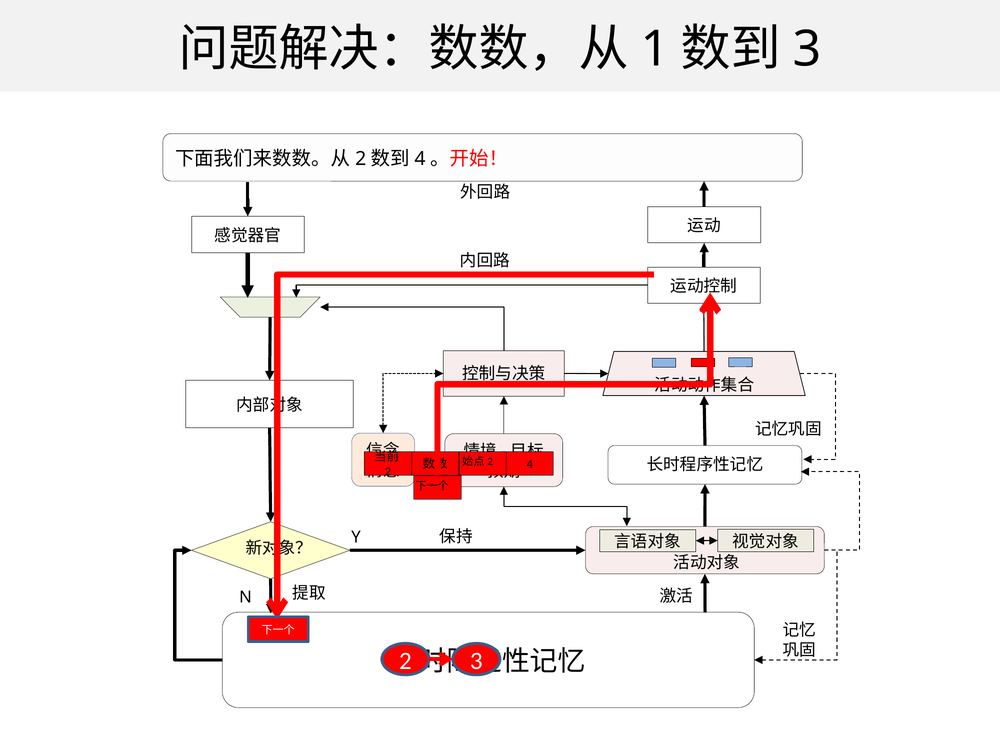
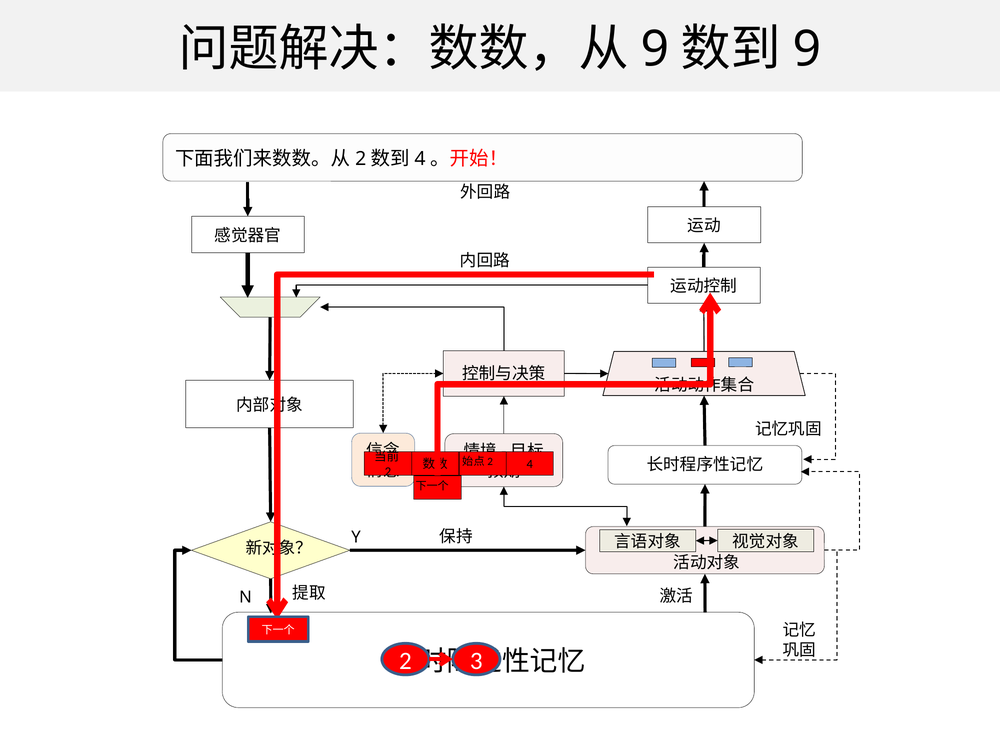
1 at (655, 49): 1 -> 9
3 at (807, 49): 3 -> 9
